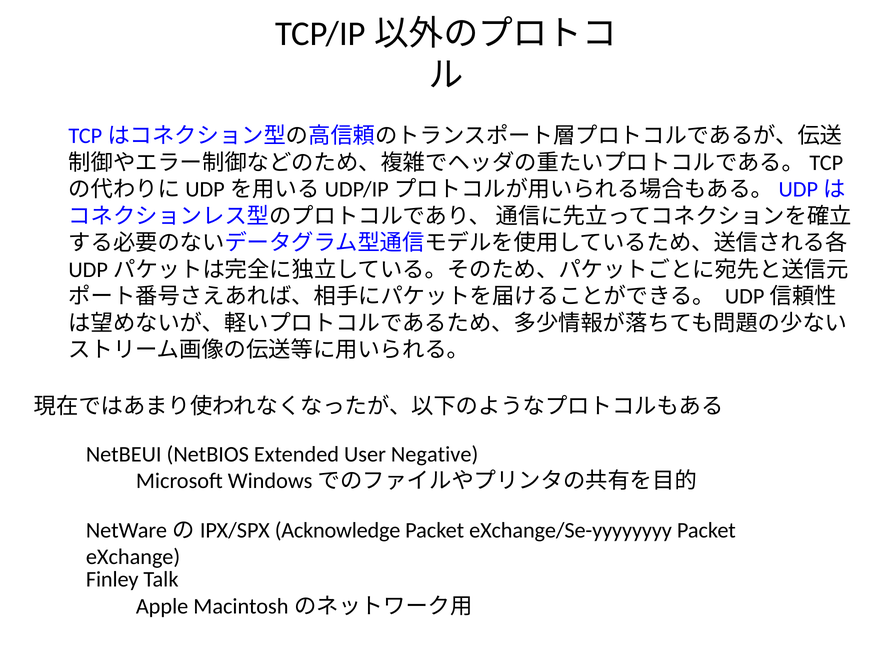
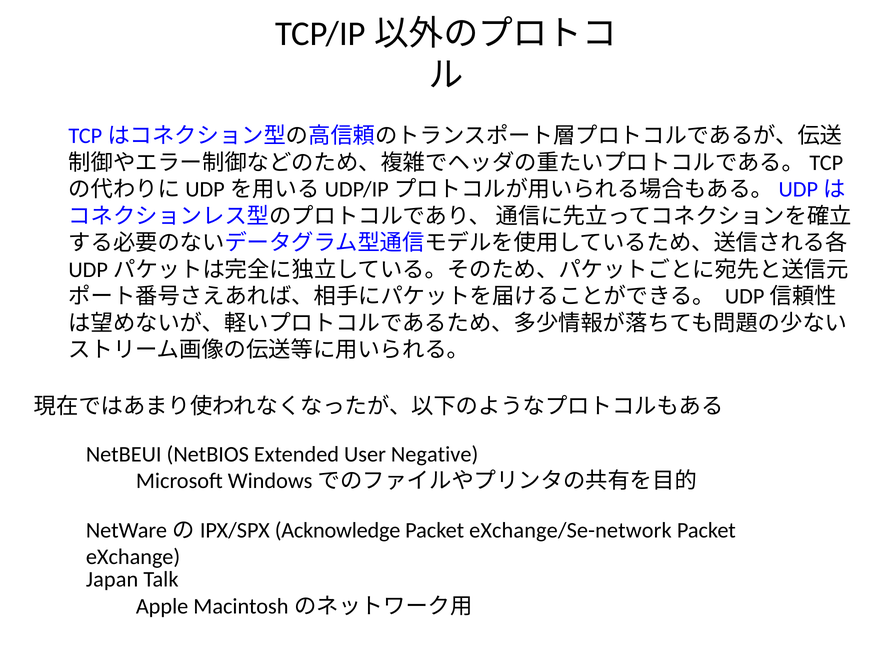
eXchange/Se-yyyyyyyy: eXchange/Se-yyyyyyyy -> eXchange/Se-network
Finley: Finley -> Japan
